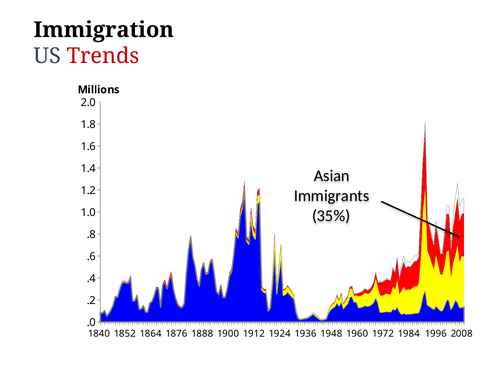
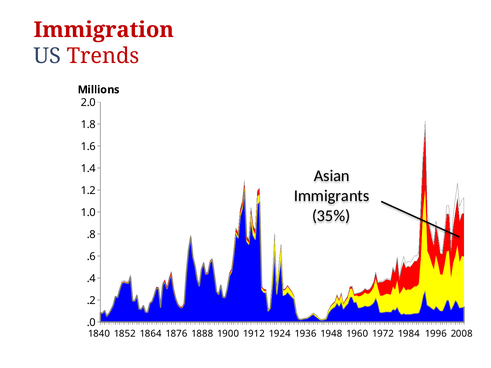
Immigration colour: black -> red
